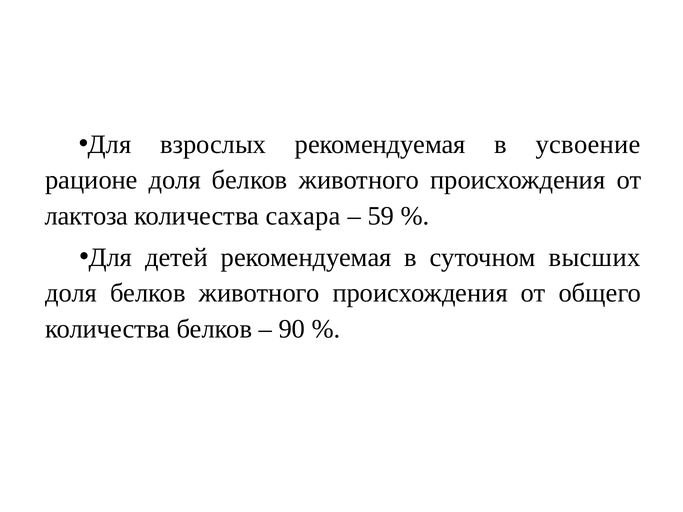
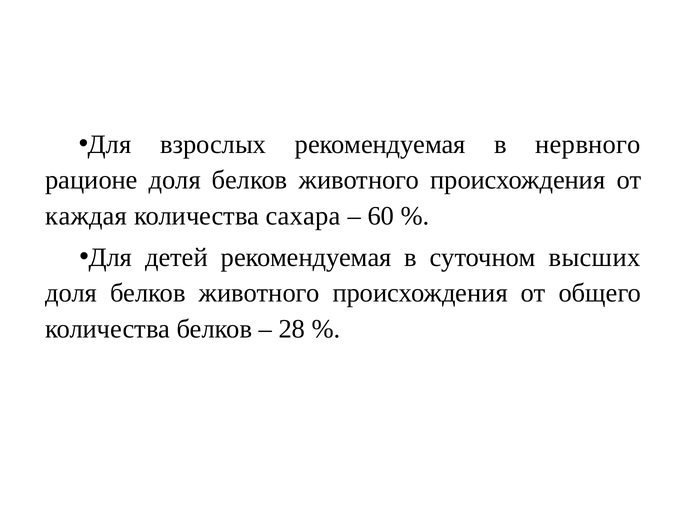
усвоение: усвоение -> нервного
лактоза: лактоза -> каждая
59: 59 -> 60
90: 90 -> 28
